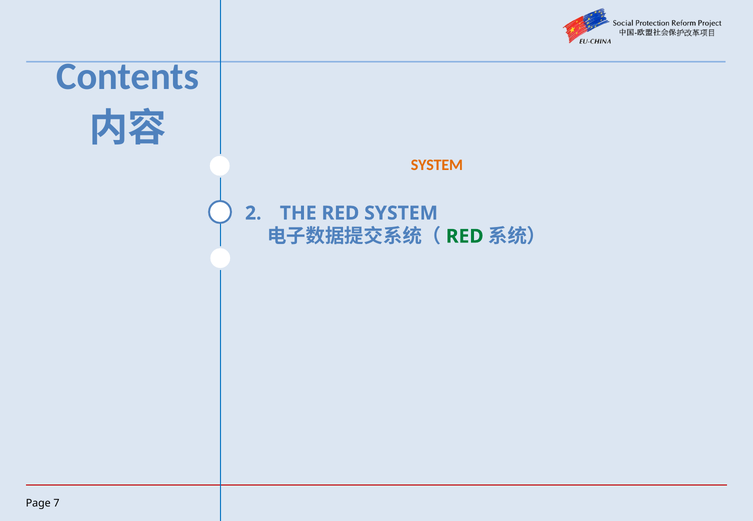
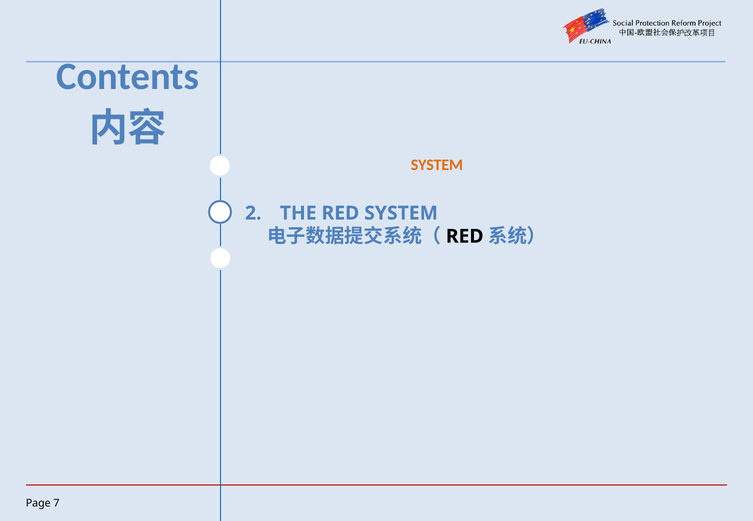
RED at (465, 236) colour: green -> black
